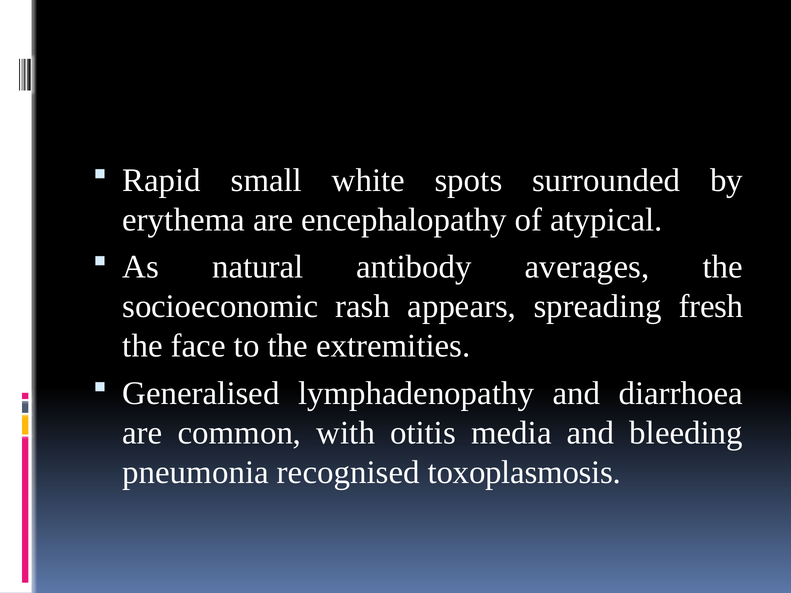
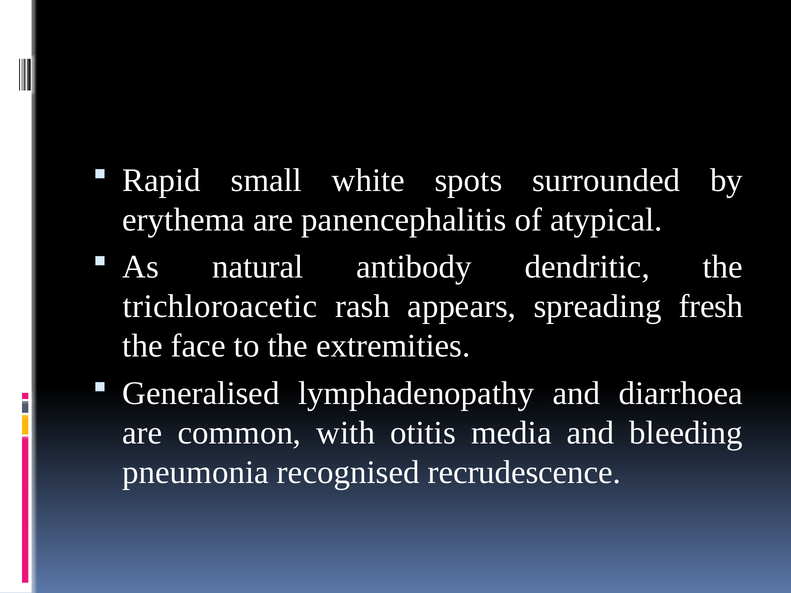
encephalopathy: encephalopathy -> panencephalitis
averages: averages -> dendritic
socioeconomic: socioeconomic -> trichloroacetic
toxoplasmosis: toxoplasmosis -> recrudescence
